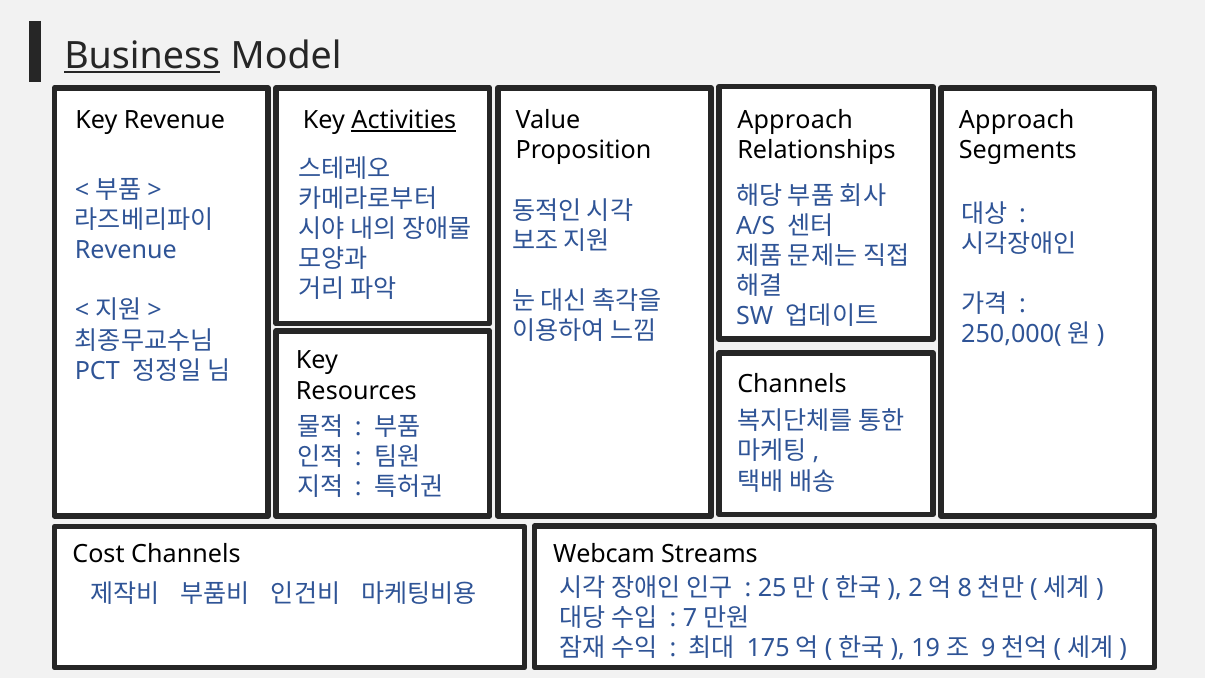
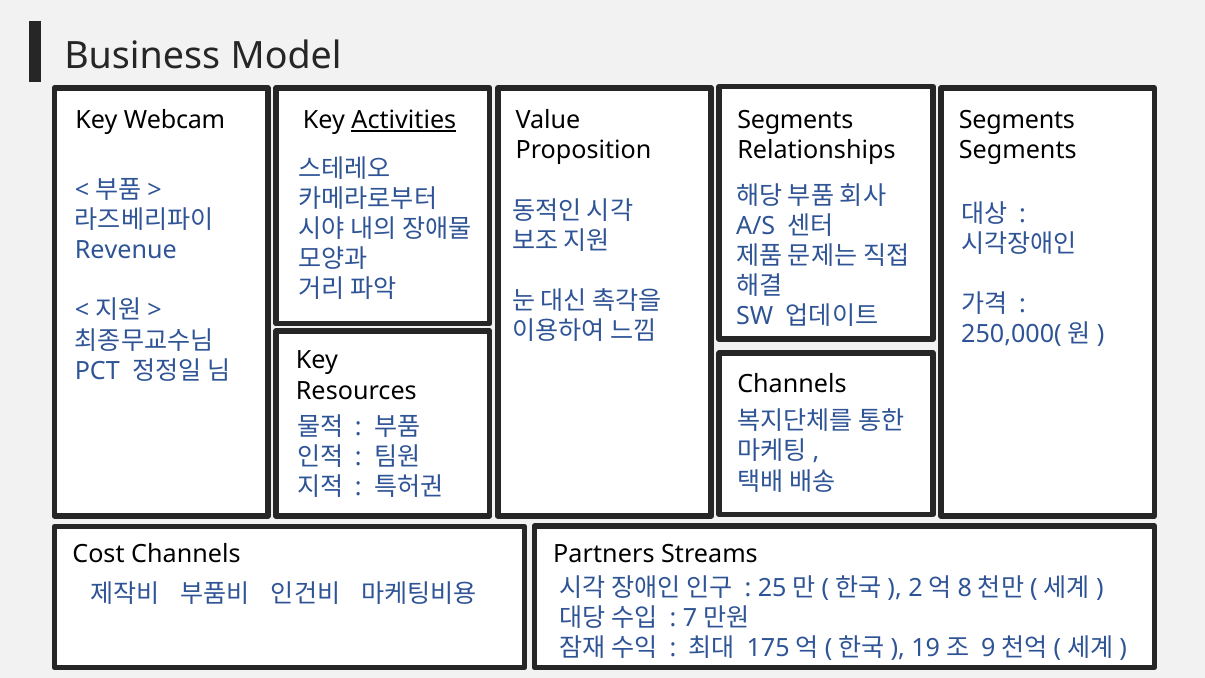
Business underline: present -> none
Key Revenue: Revenue -> Webcam
Approach at (795, 120): Approach -> Segments
Approach at (1017, 120): Approach -> Segments
Webcam: Webcam -> Partners
